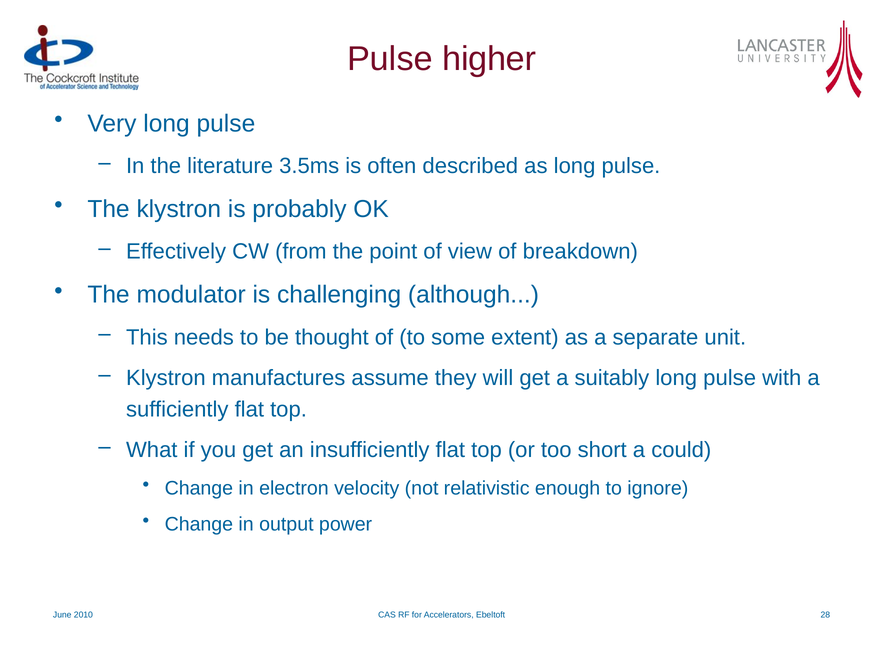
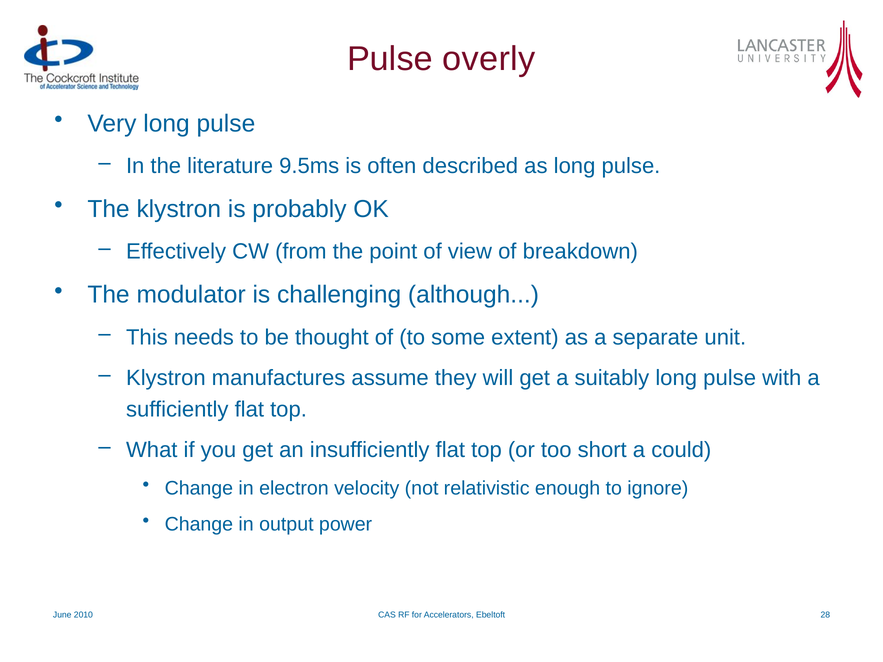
higher: higher -> overly
3.5ms: 3.5ms -> 9.5ms
